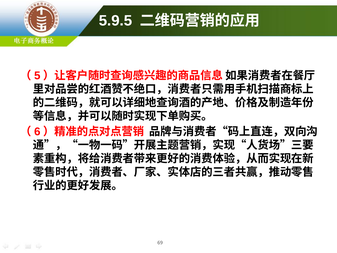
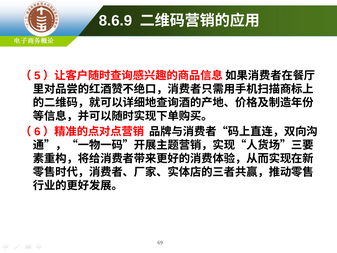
5.9.5: 5.9.5 -> 8.6.9
